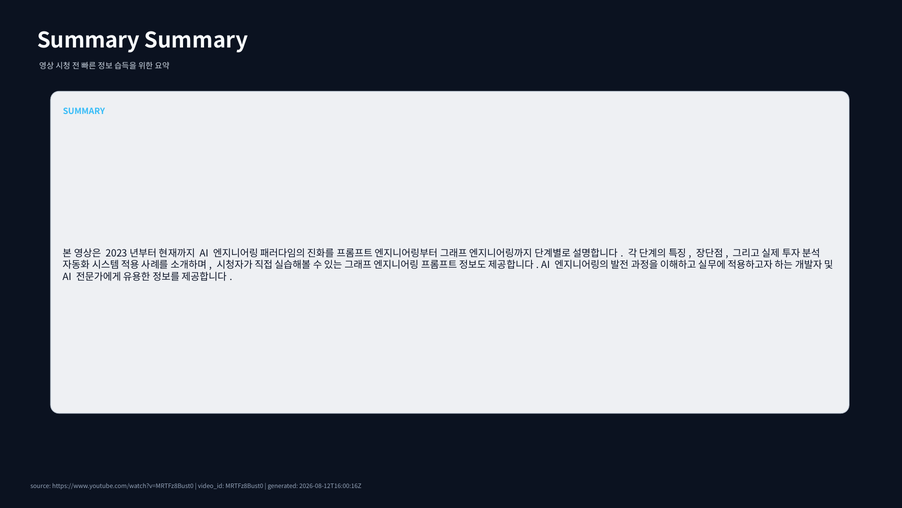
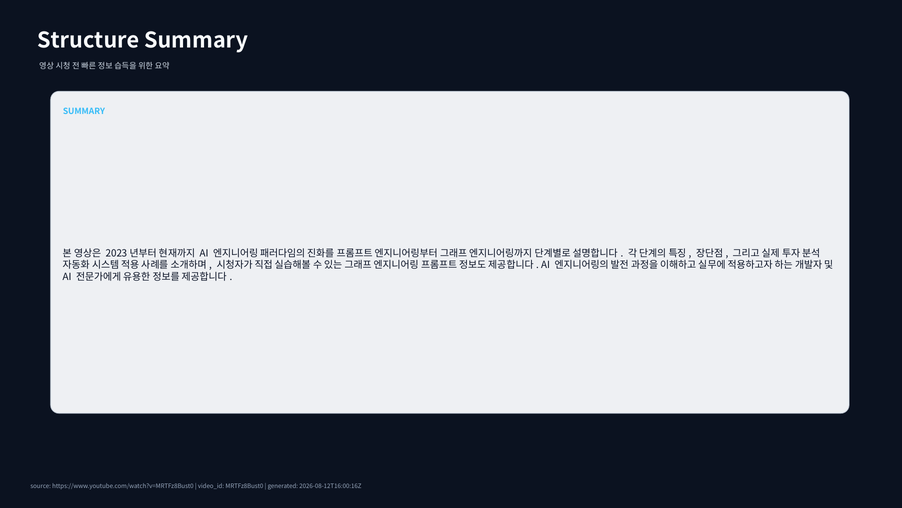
Summary at (88, 40): Summary -> Structure
